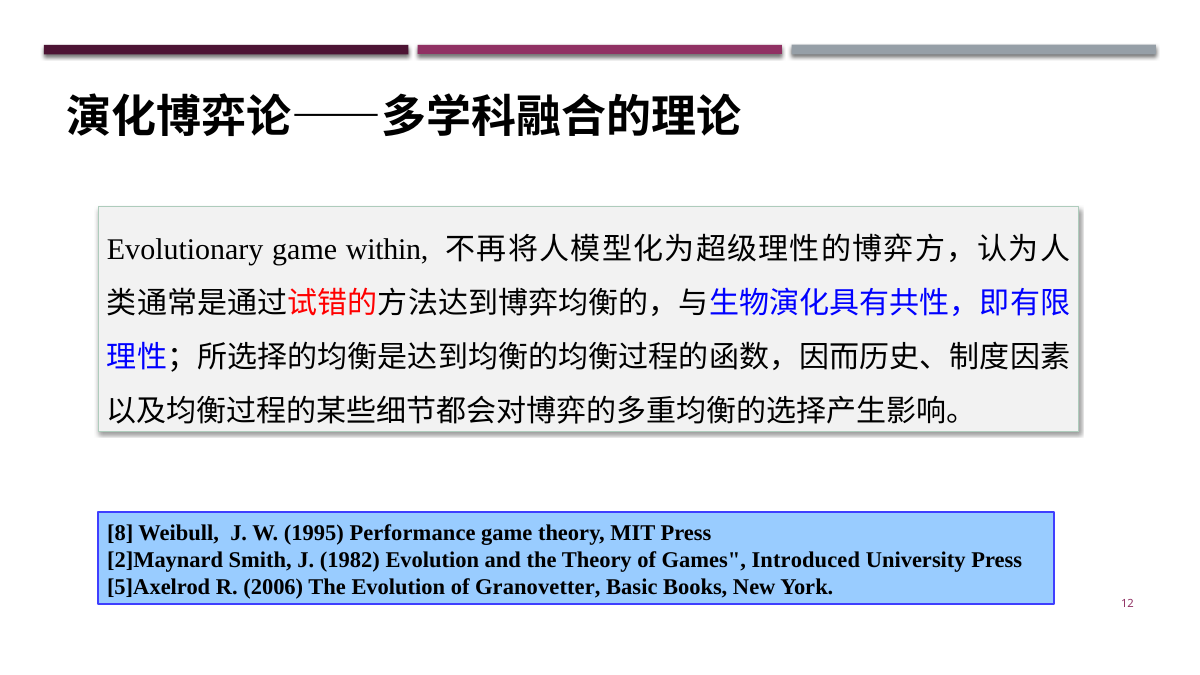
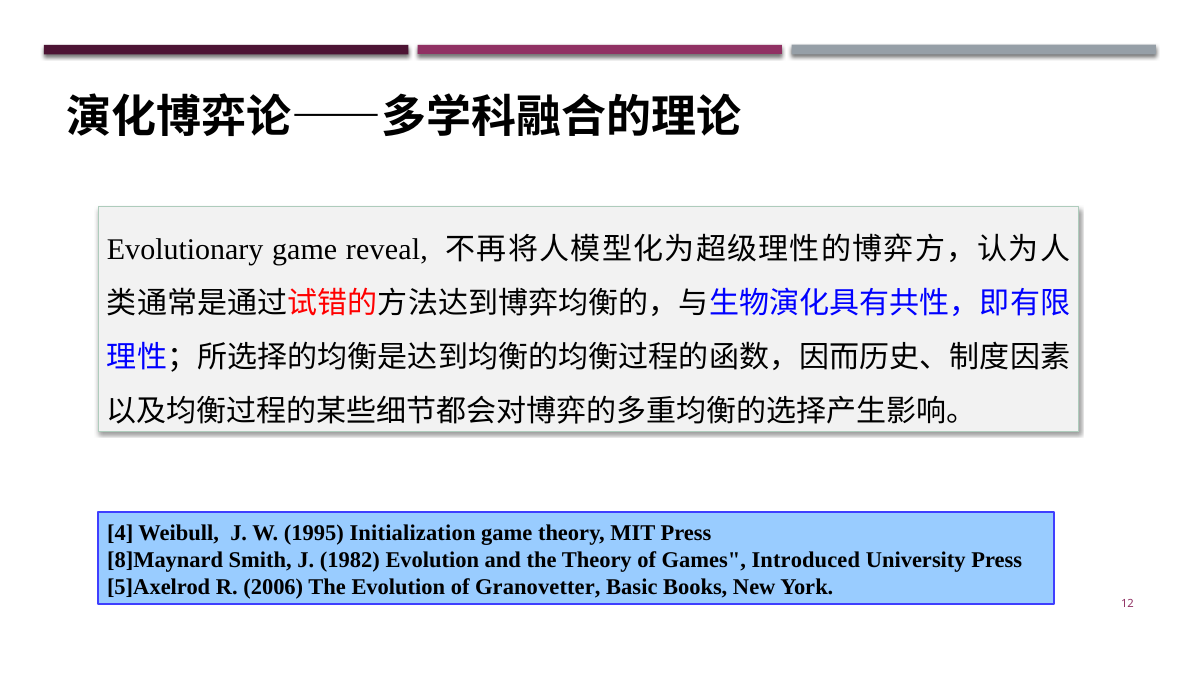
within: within -> reveal
8: 8 -> 4
Performance: Performance -> Initialization
2]Maynard: 2]Maynard -> 8]Maynard
